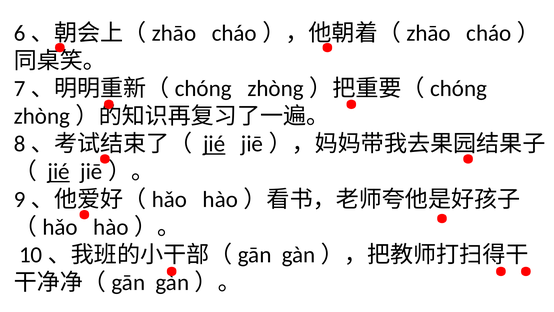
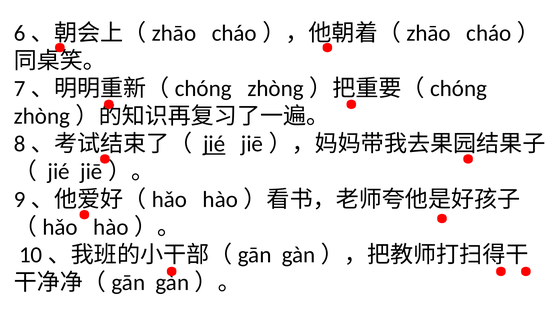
jié at (59, 171) underline: present -> none
